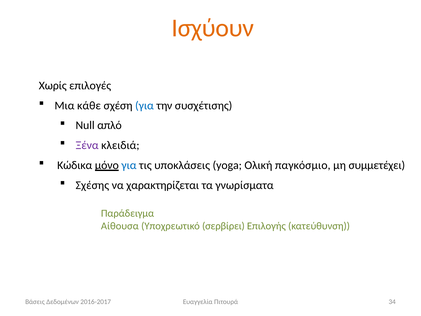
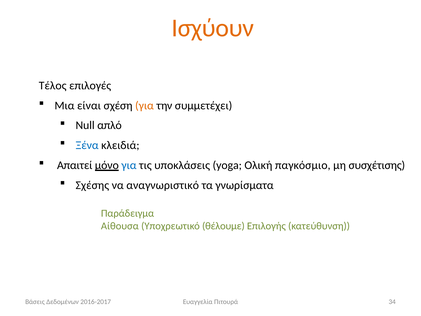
Χωρίς: Χωρίς -> Τέλος
κάθε: κάθε -> είναι
για at (144, 105) colour: blue -> orange
συσχέτισης: συσχέτισης -> συμμετέχει
Ξένα colour: purple -> blue
Κώδικα: Κώδικα -> Απαιτεί
συμμετέχει: συμμετέχει -> συσχέτισης
χαρακτηρίζεται: χαρακτηρίζεται -> αναγνωριστικό
σερβίρει: σερβίρει -> θέλουμε
